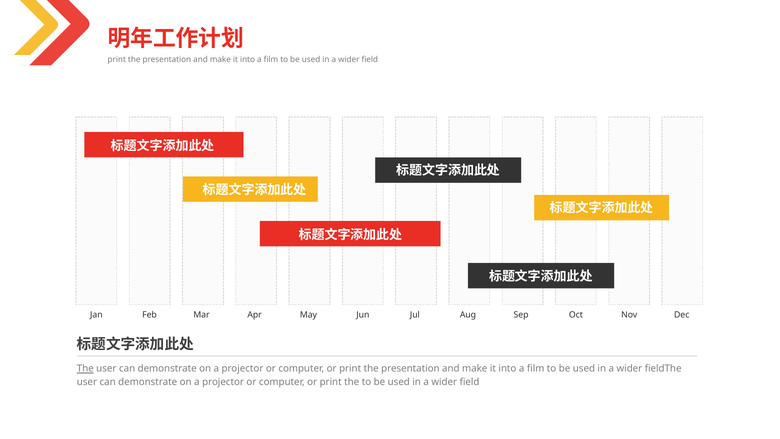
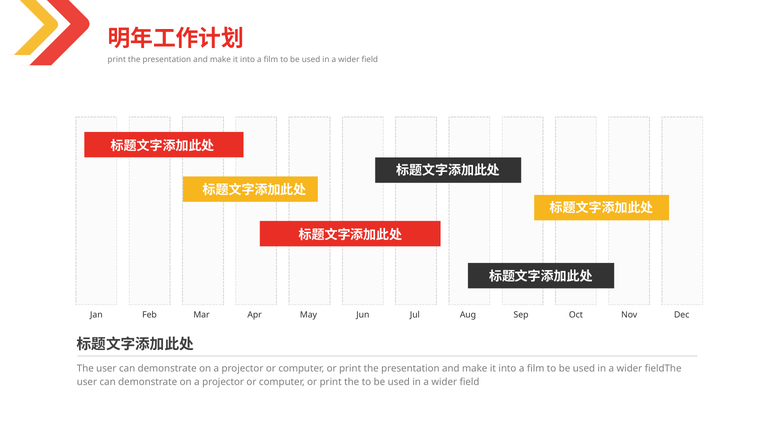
The at (85, 369) underline: present -> none
